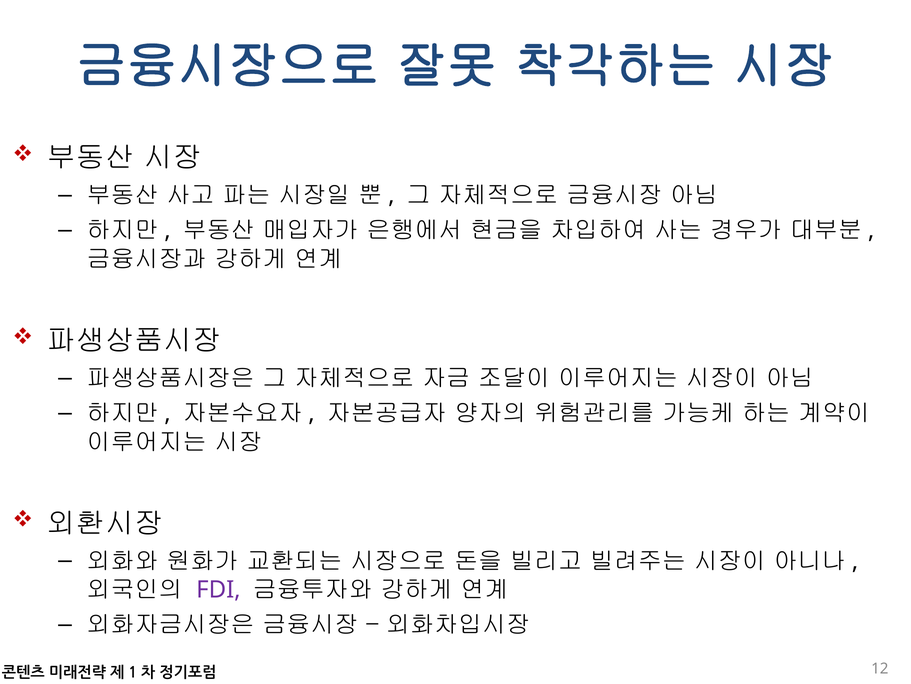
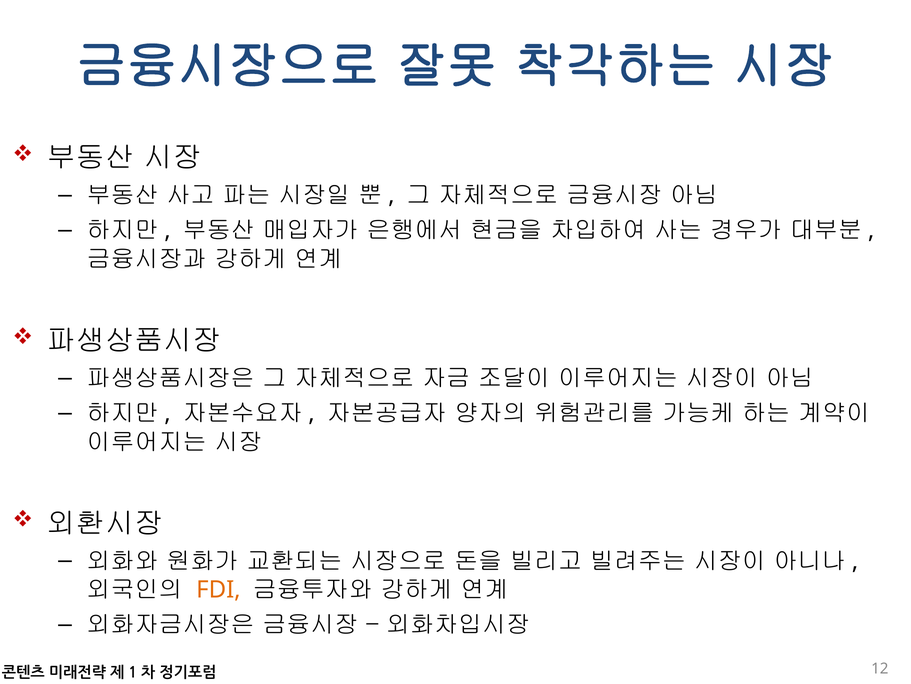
FDI colour: purple -> orange
